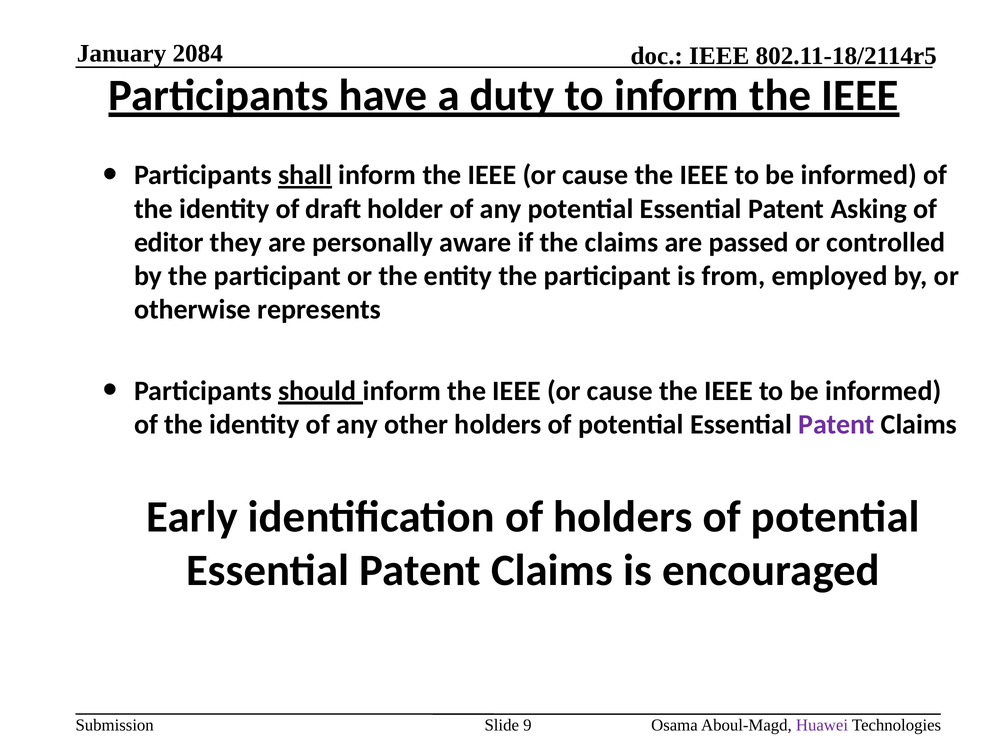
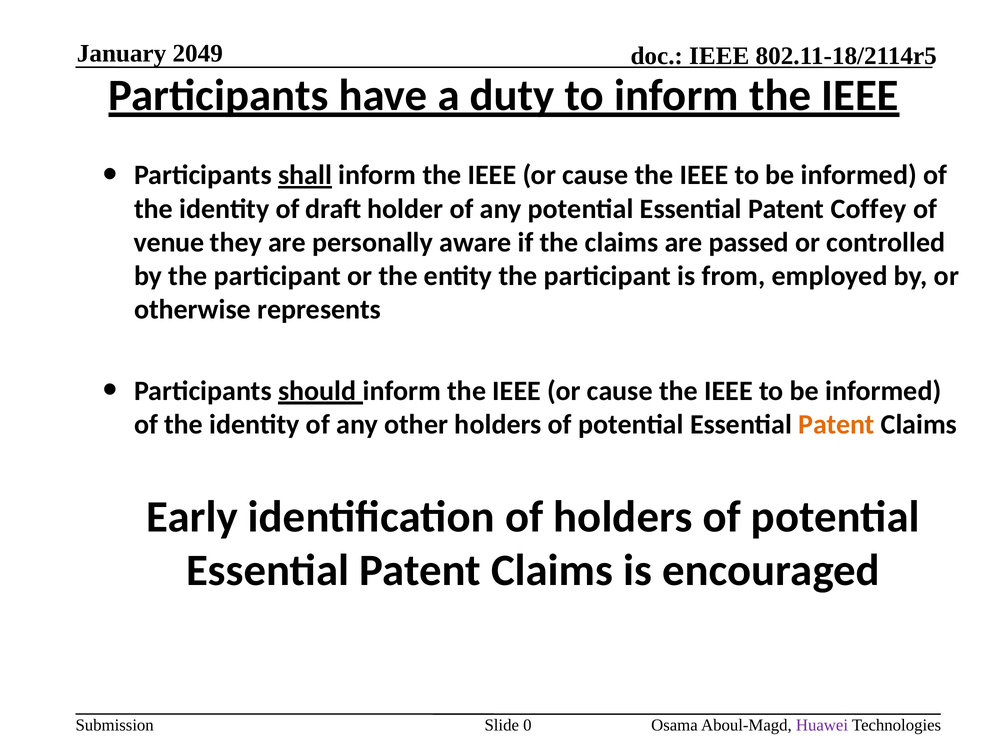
2084: 2084 -> 2049
Asking: Asking -> Coffey
editor: editor -> venue
Patent at (837, 424) colour: purple -> orange
9: 9 -> 0
